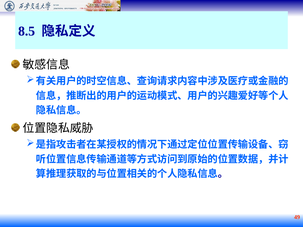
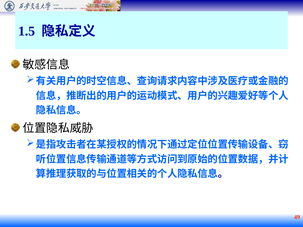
8.5: 8.5 -> 1.5
